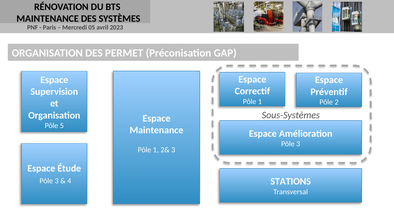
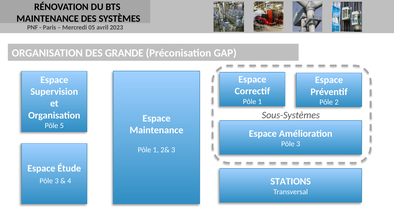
PERMET: PERMET -> GRANDE
